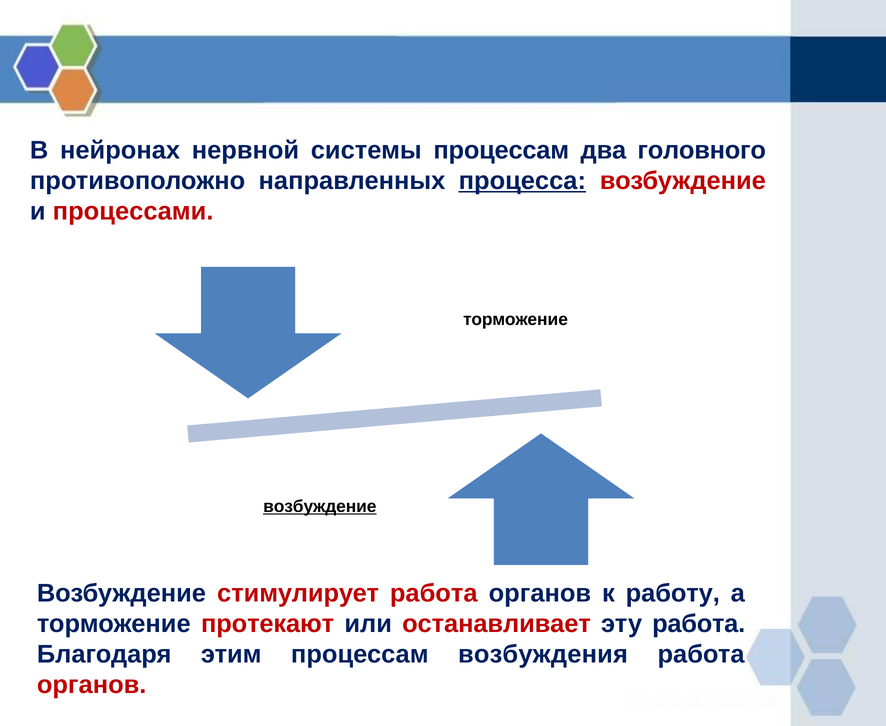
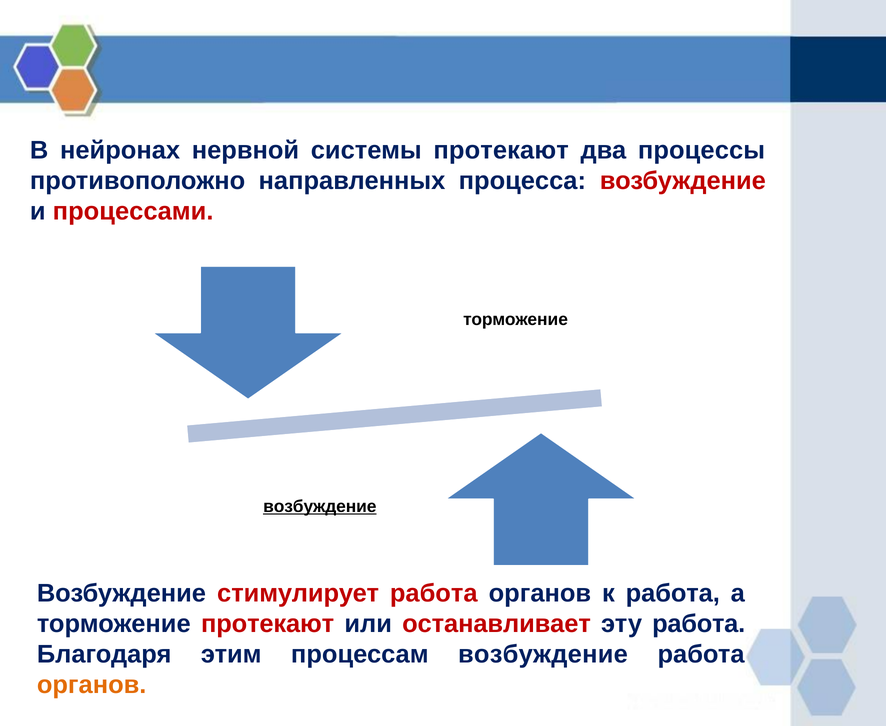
системы процессам: процессам -> протекают
головного: головного -> процессы
процесса underline: present -> none
к работу: работу -> работа
процессам возбуждения: возбуждения -> возбуждение
органов at (92, 685) colour: red -> orange
